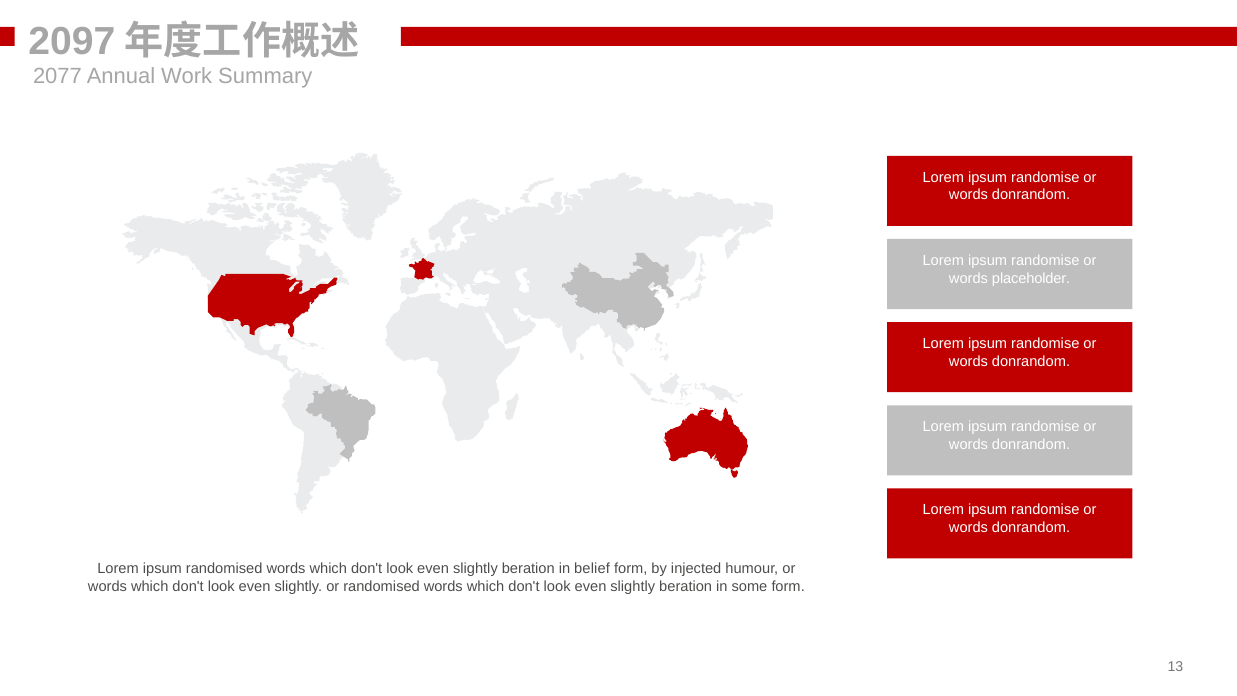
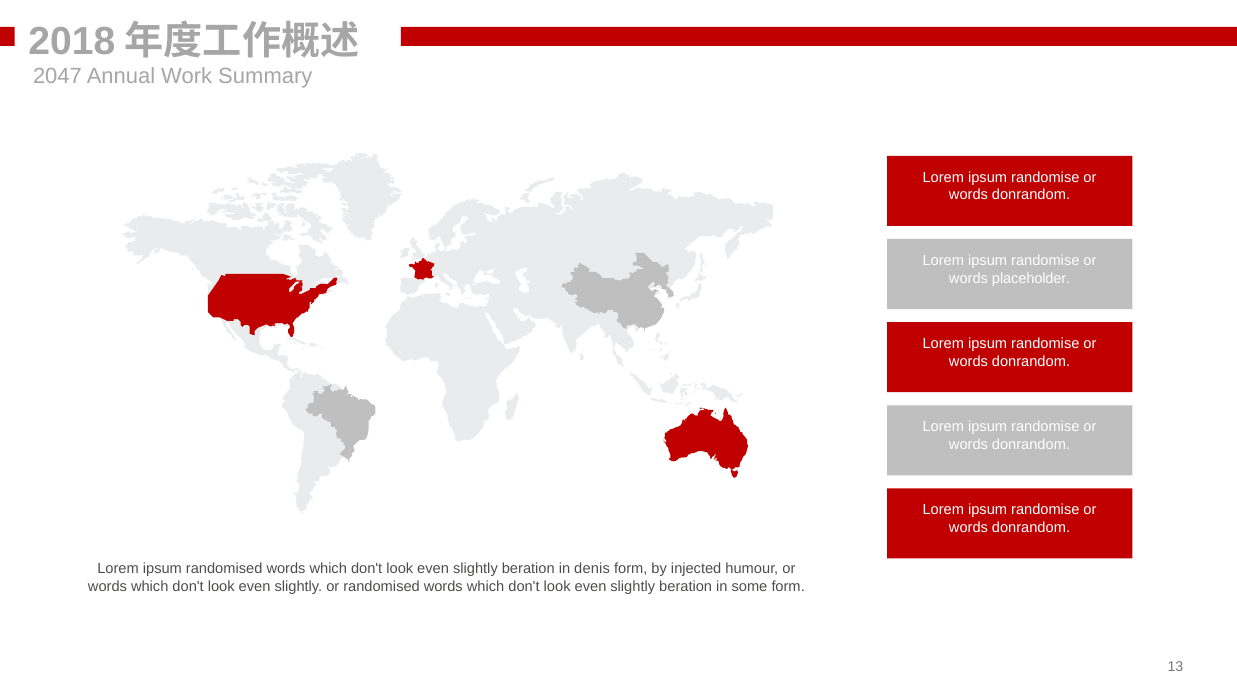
2097: 2097 -> 2018
2077: 2077 -> 2047
belief: belief -> denis
